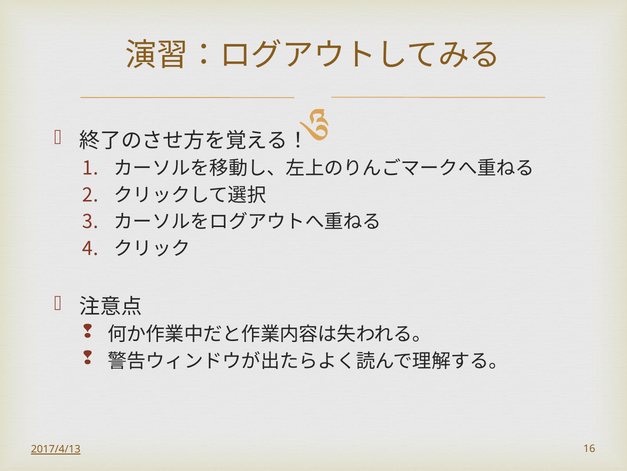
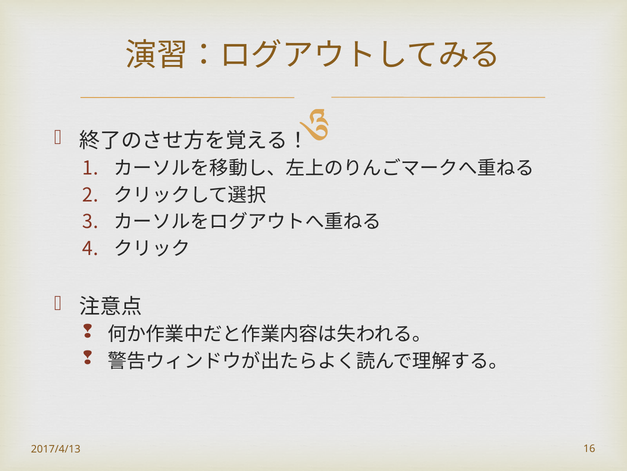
2017/4/13 underline: present -> none
